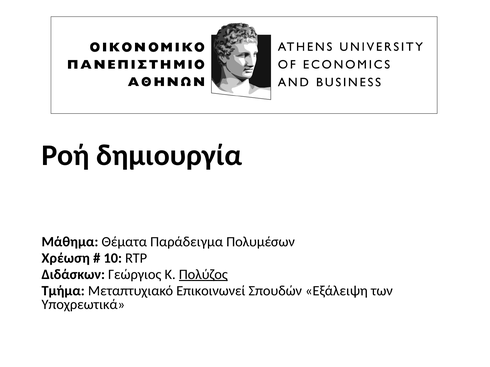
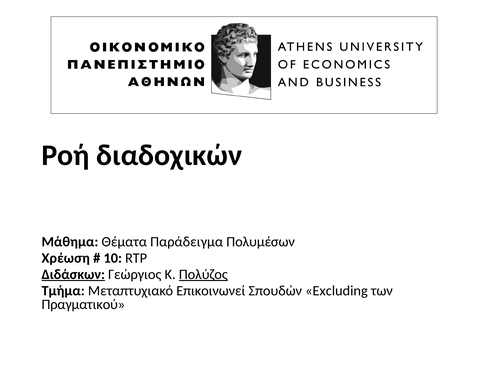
δημιουργία: δημιουργία -> διαδοχικών
Διδάσκων underline: none -> present
Εξάλειψη: Εξάλειψη -> Excluding
Υποχρεωτικά: Υποχρεωτικά -> Πραγματικού
